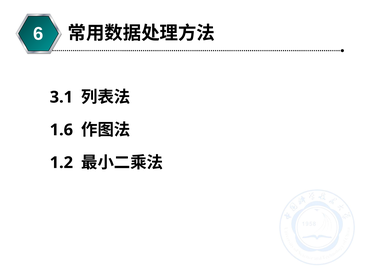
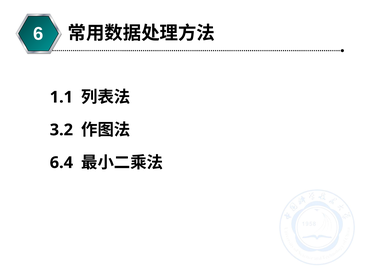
3.1: 3.1 -> 1.1
1.6: 1.6 -> 3.2
1.2: 1.2 -> 6.4
